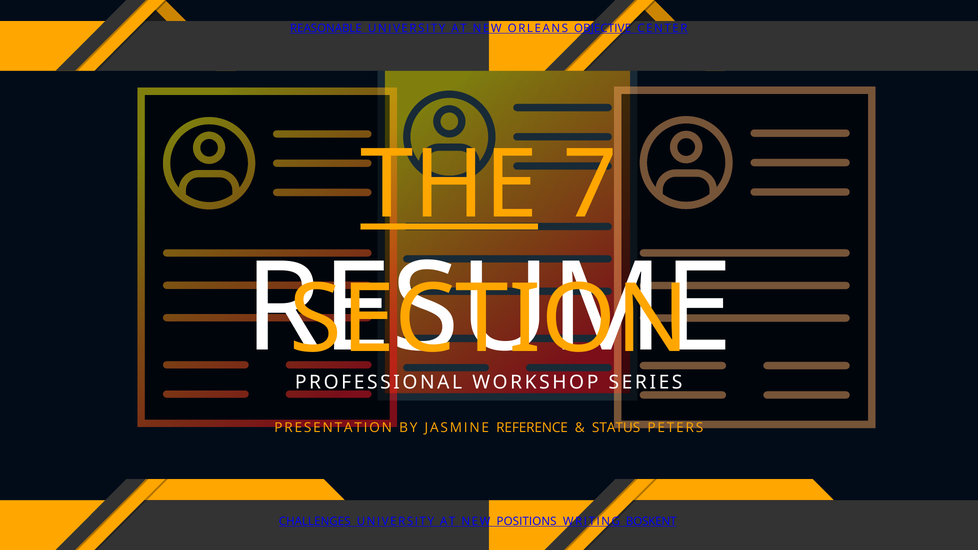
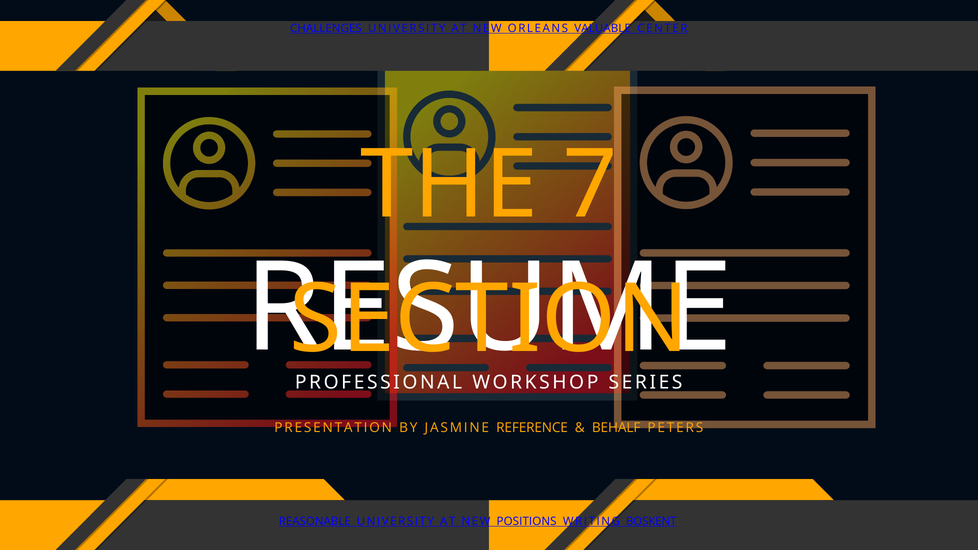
REASONABLE: REASONABLE -> CHALLENGES
OBJECTIVE: OBJECTIVE -> VALUABLE
THE underline: present -> none
STATUS: STATUS -> BEHALF
CHALLENGES: CHALLENGES -> REASONABLE
